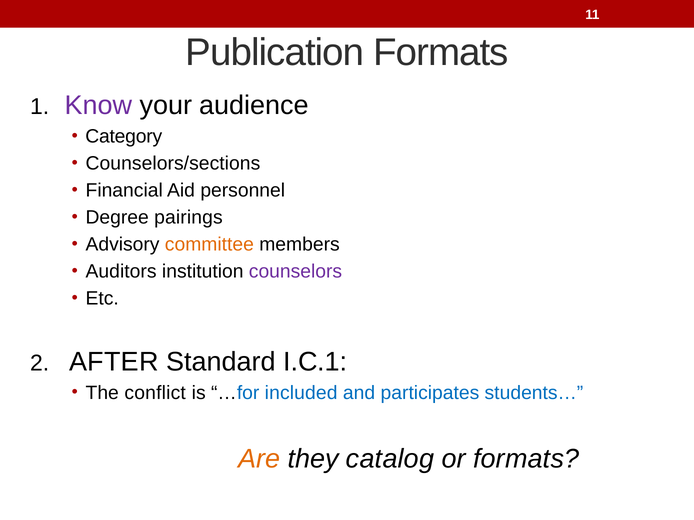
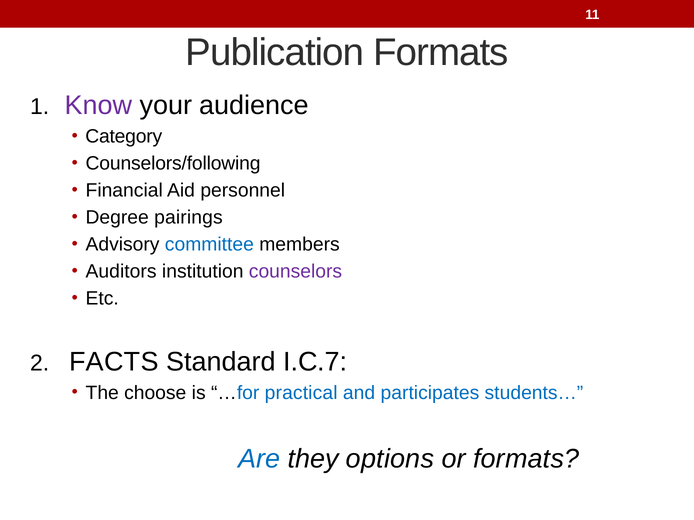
Counselors/sections: Counselors/sections -> Counselors/following
committee colour: orange -> blue
AFTER: AFTER -> FACTS
I.C.1: I.C.1 -> I.C.7
conflict: conflict -> choose
included: included -> practical
Are colour: orange -> blue
catalog: catalog -> options
